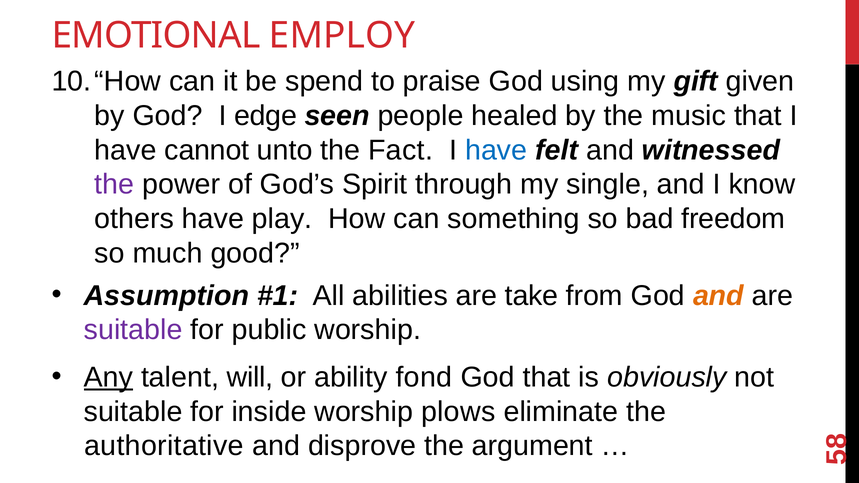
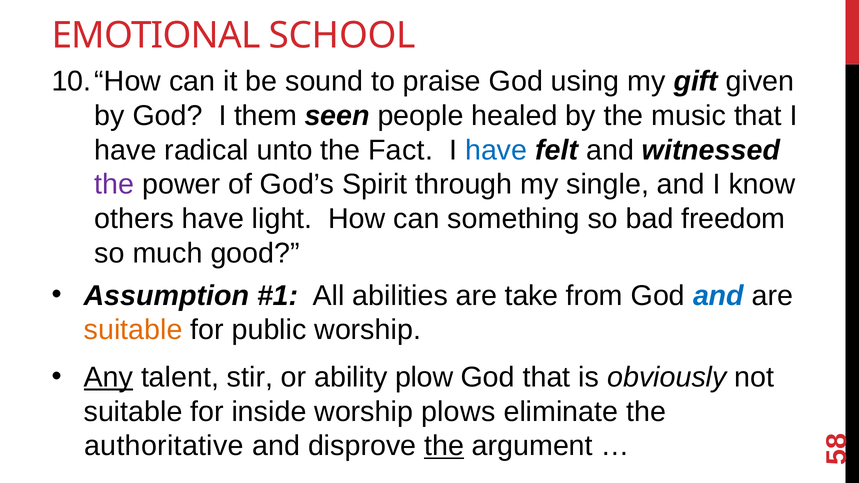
EMPLOY: EMPLOY -> SCHOOL
spend: spend -> sound
edge: edge -> them
cannot: cannot -> radical
play: play -> light
and at (719, 296) colour: orange -> blue
suitable at (133, 330) colour: purple -> orange
will: will -> stir
fond: fond -> plow
the at (444, 446) underline: none -> present
